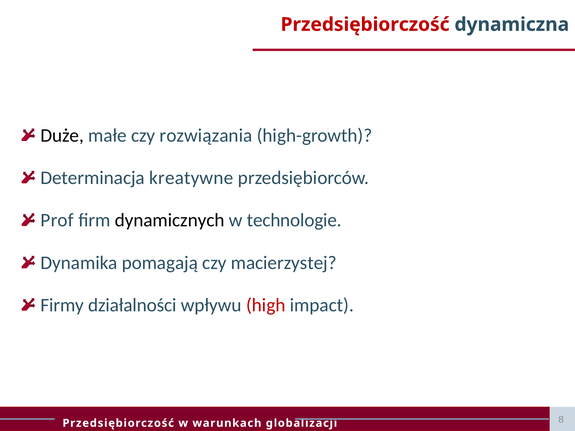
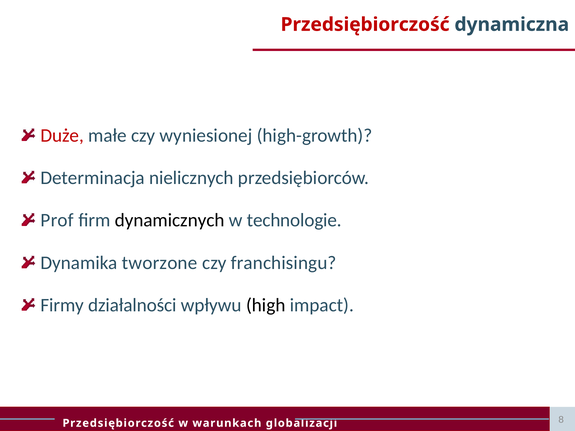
Duże colour: black -> red
rozwiązania: rozwiązania -> wyniesionej
kreatywne: kreatywne -> nielicznych
pomagają: pomagają -> tworzone
macierzystej: macierzystej -> franchisingu
high colour: red -> black
